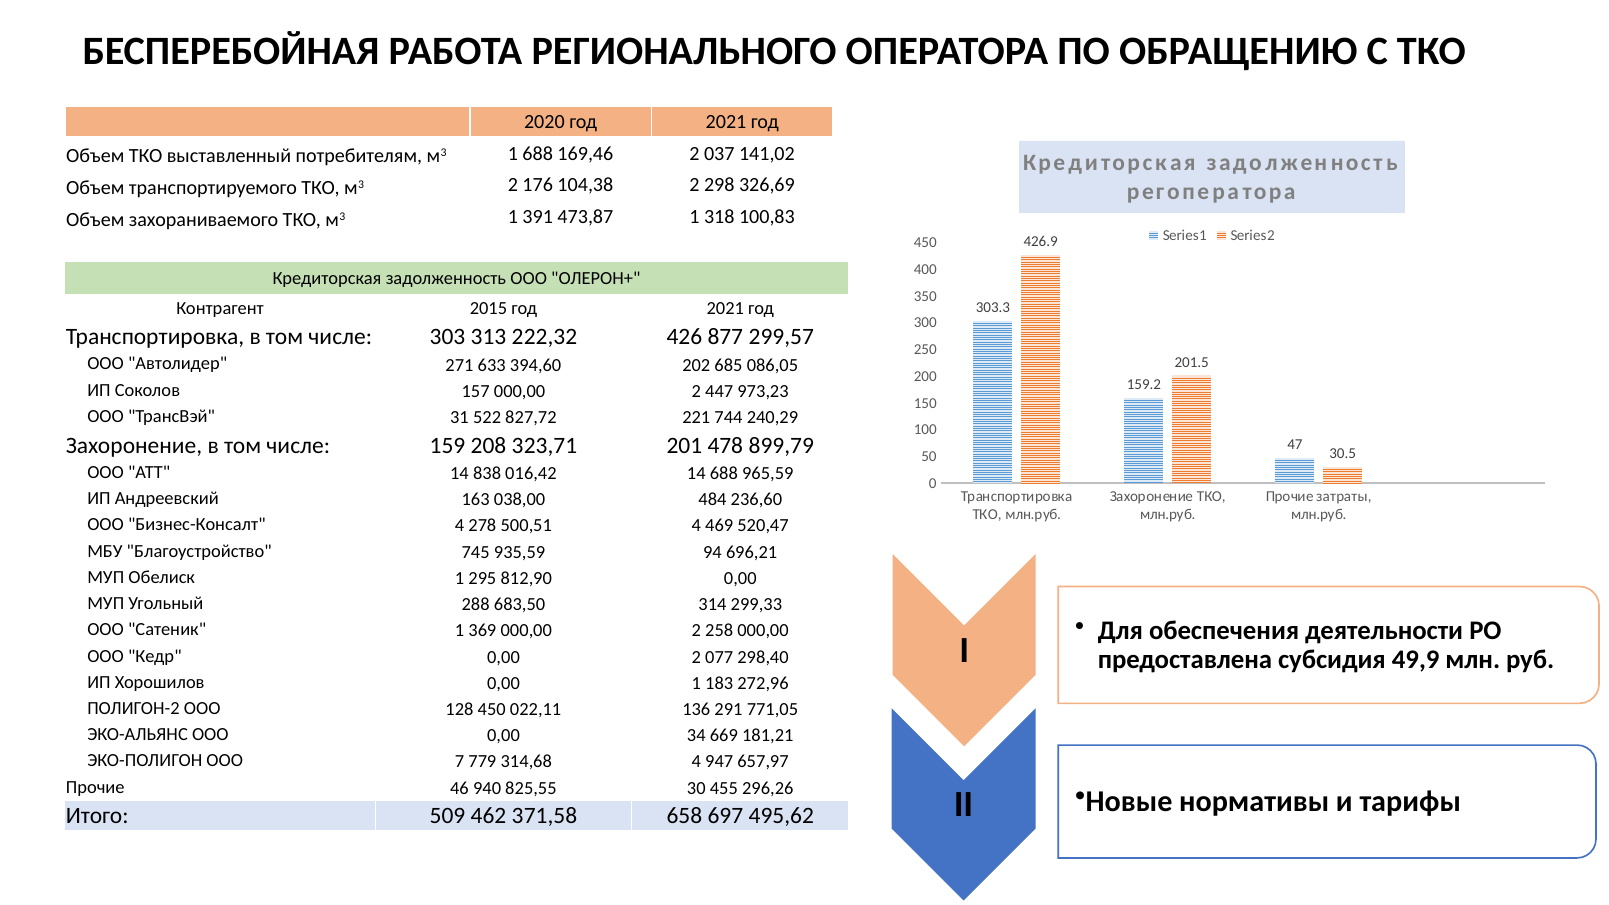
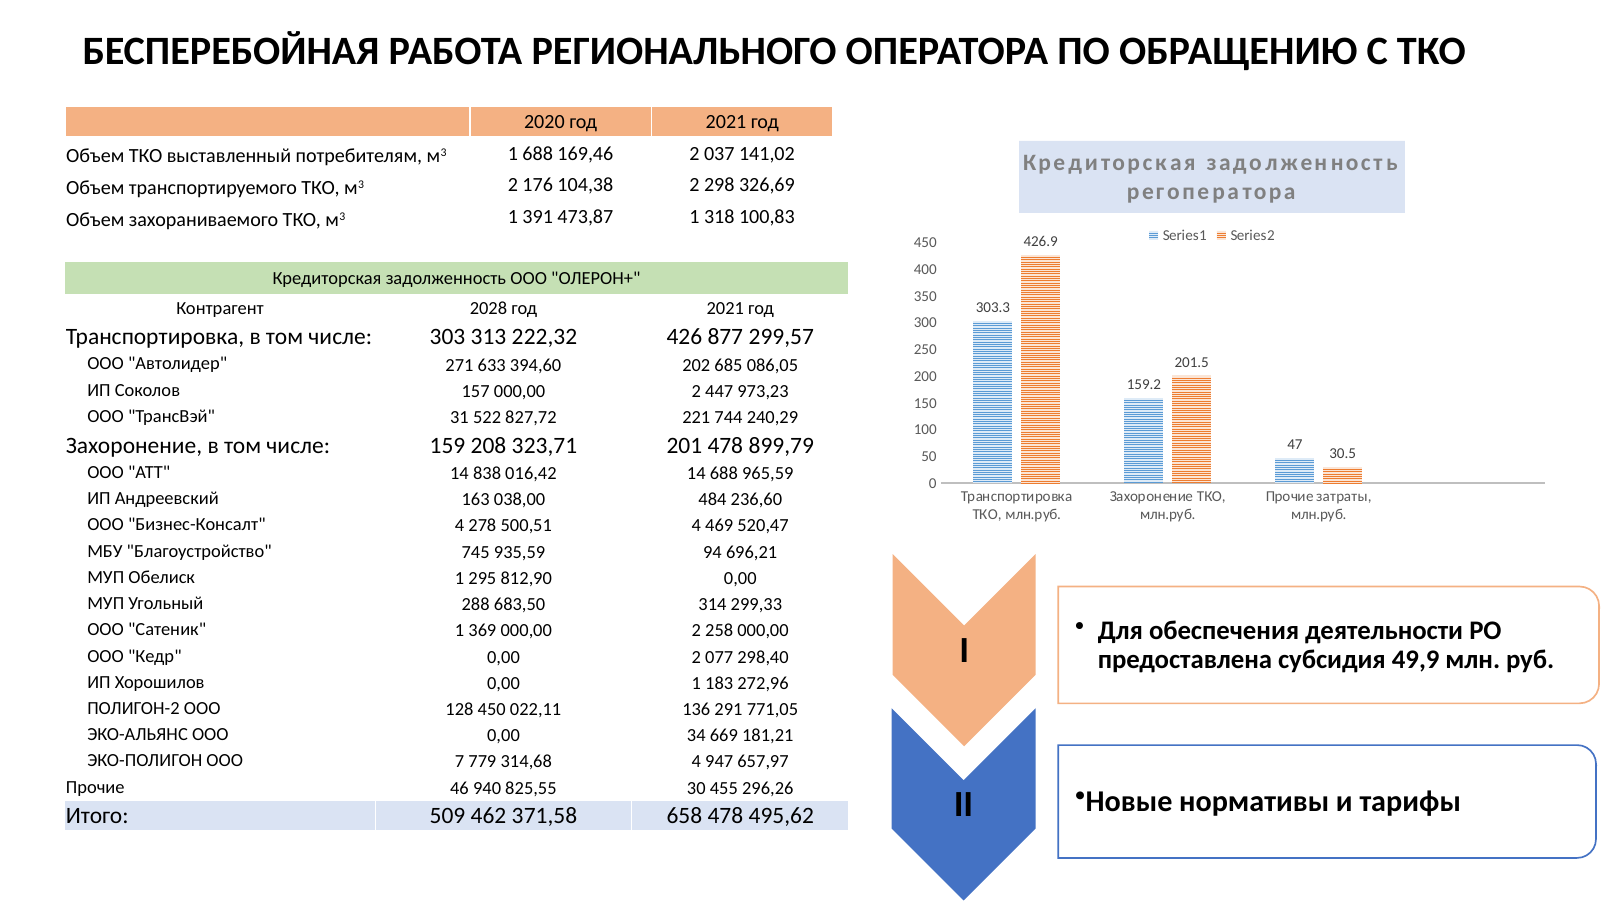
2015: 2015 -> 2028
658 697: 697 -> 478
